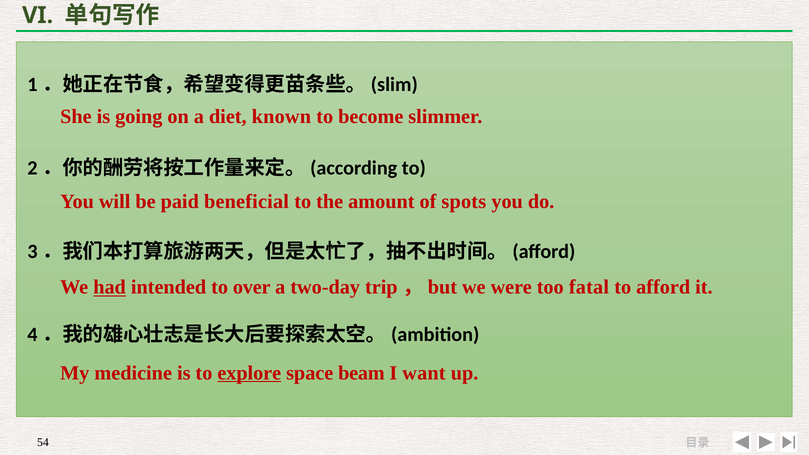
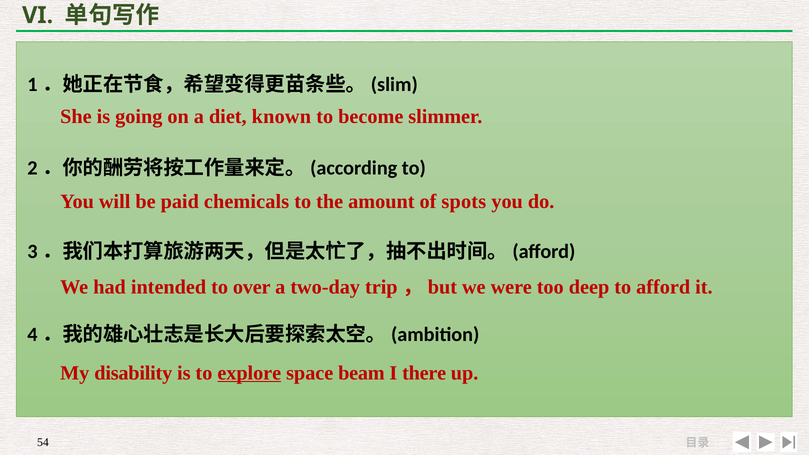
beneficial: beneficial -> chemicals
had underline: present -> none
fatal: fatal -> deep
medicine: medicine -> disability
want: want -> there
